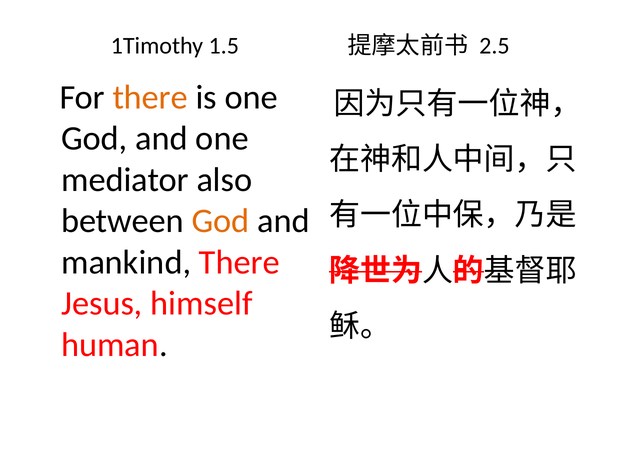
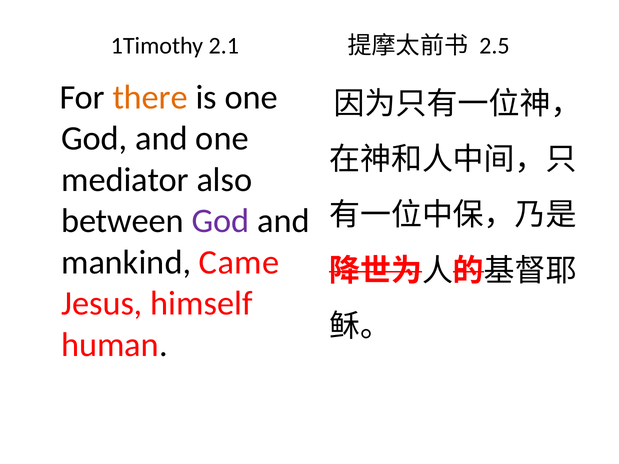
1.5: 1.5 -> 2.1
God at (221, 221) colour: orange -> purple
mankind There: There -> Came
